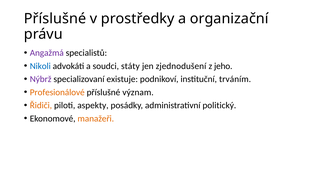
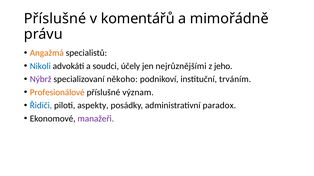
prostředky: prostředky -> komentářů
organizační: organizační -> mimořádně
Angažmá colour: purple -> orange
státy: státy -> účely
zjednodušení: zjednodušení -> nejrůznějšími
existuje: existuje -> někoho
Řidiči colour: orange -> blue
politický: politický -> paradox
manažeři colour: orange -> purple
